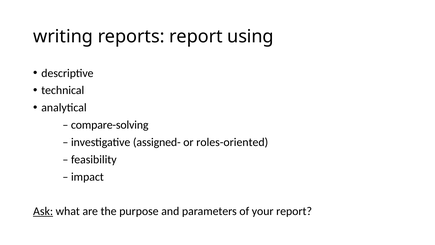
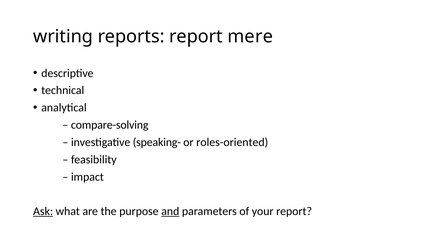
using: using -> mere
assigned-: assigned- -> speaking-
and underline: none -> present
